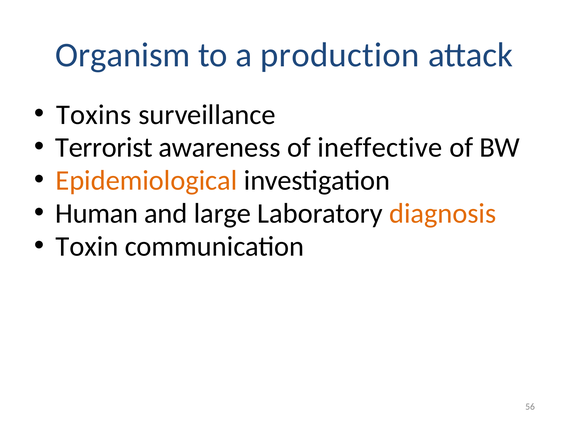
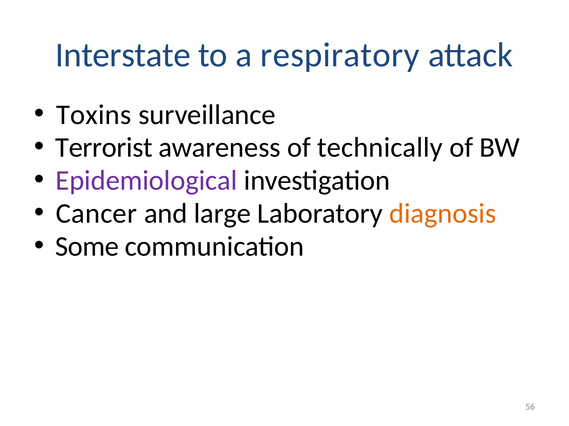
Organism: Organism -> Interstate
production: production -> respiratory
ineffective: ineffective -> technically
Epidemiological colour: orange -> purple
Human: Human -> Cancer
Toxin: Toxin -> Some
